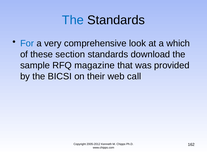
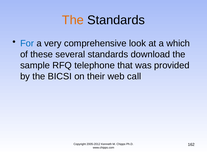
The at (73, 20) colour: blue -> orange
section: section -> several
magazine: magazine -> telephone
